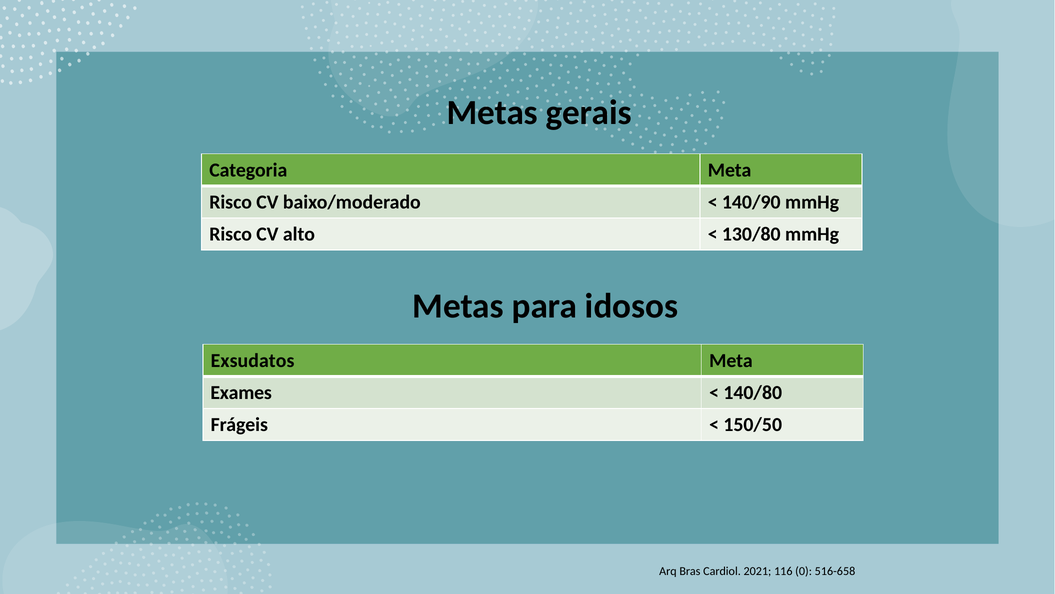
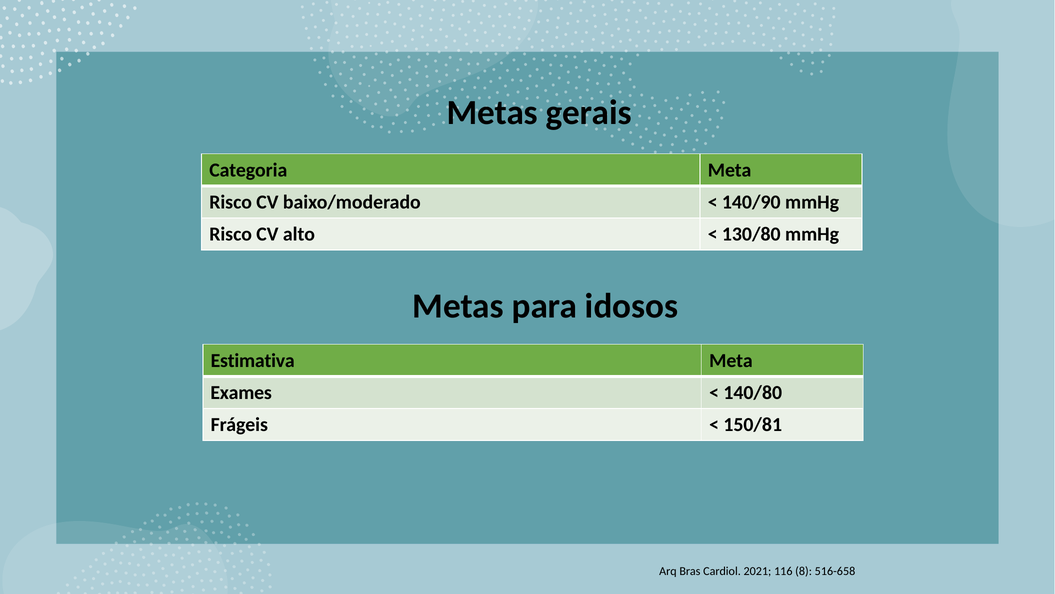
Exsudatos: Exsudatos -> Estimativa
150/50: 150/50 -> 150/81
0: 0 -> 8
